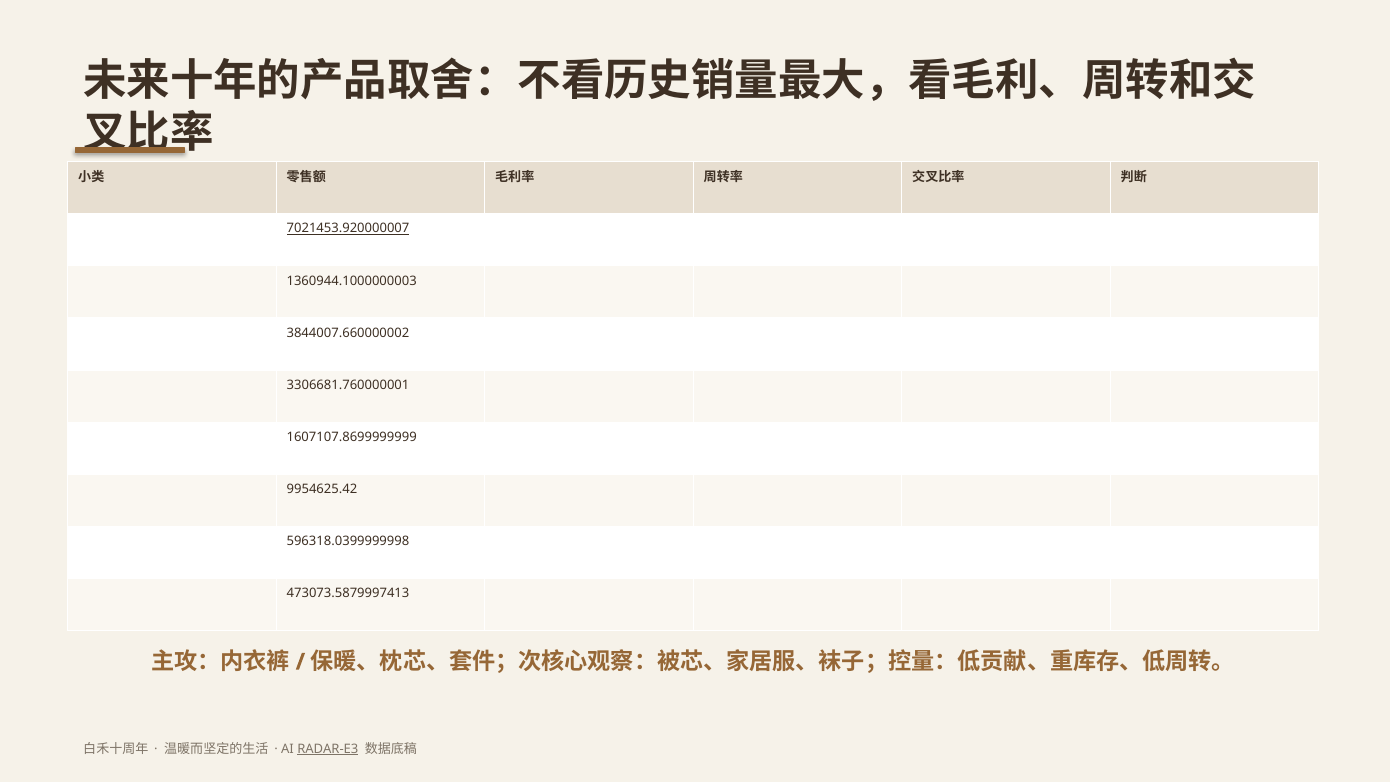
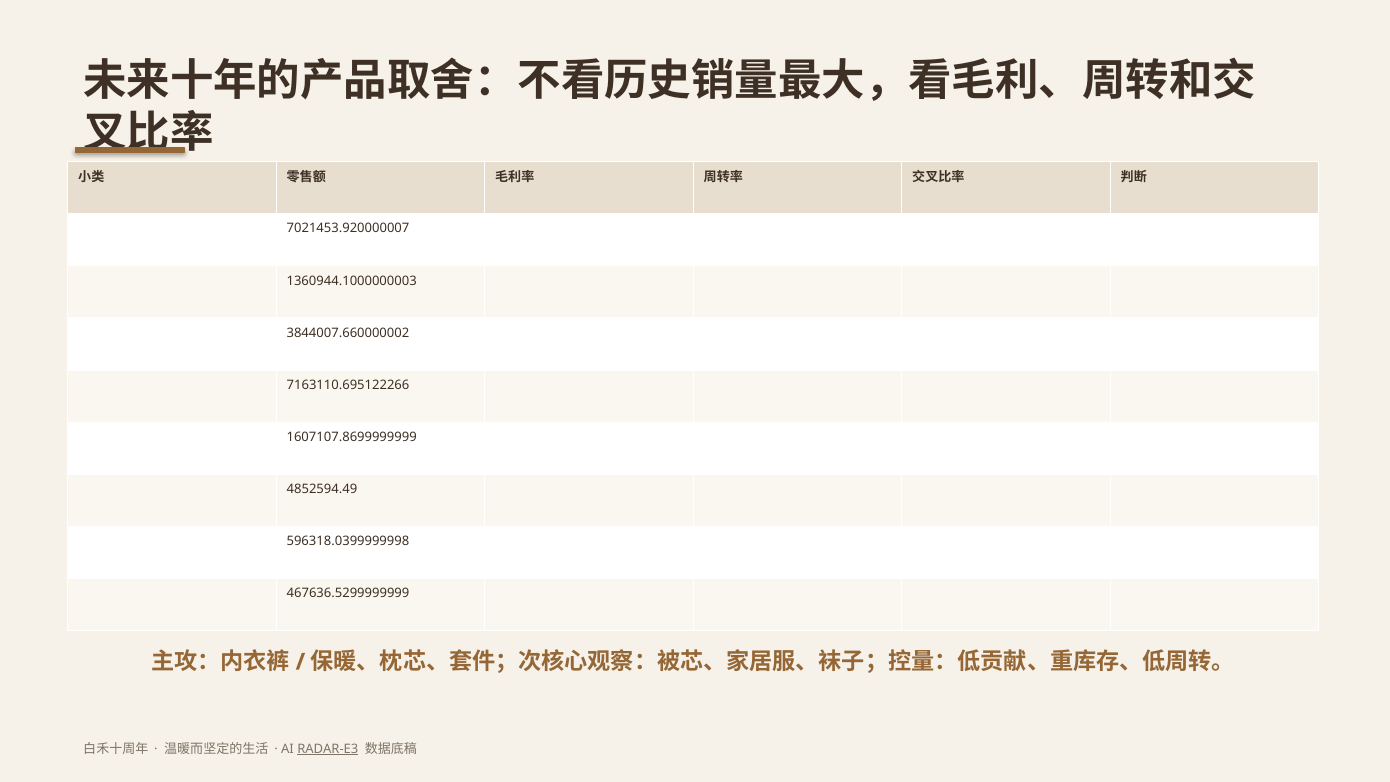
7021453.920000007 underline: present -> none
3306681.760000001: 3306681.760000001 -> 7163110.695122266
9954625.42: 9954625.42 -> 4852594.49
473073.5879997413: 473073.5879997413 -> 467636.5299999999
